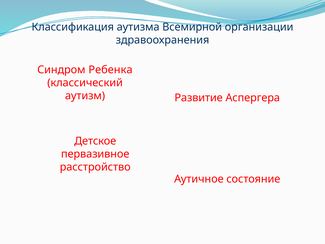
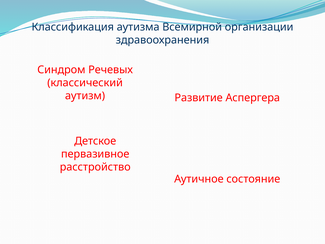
Ребенка: Ребенка -> Речевых
